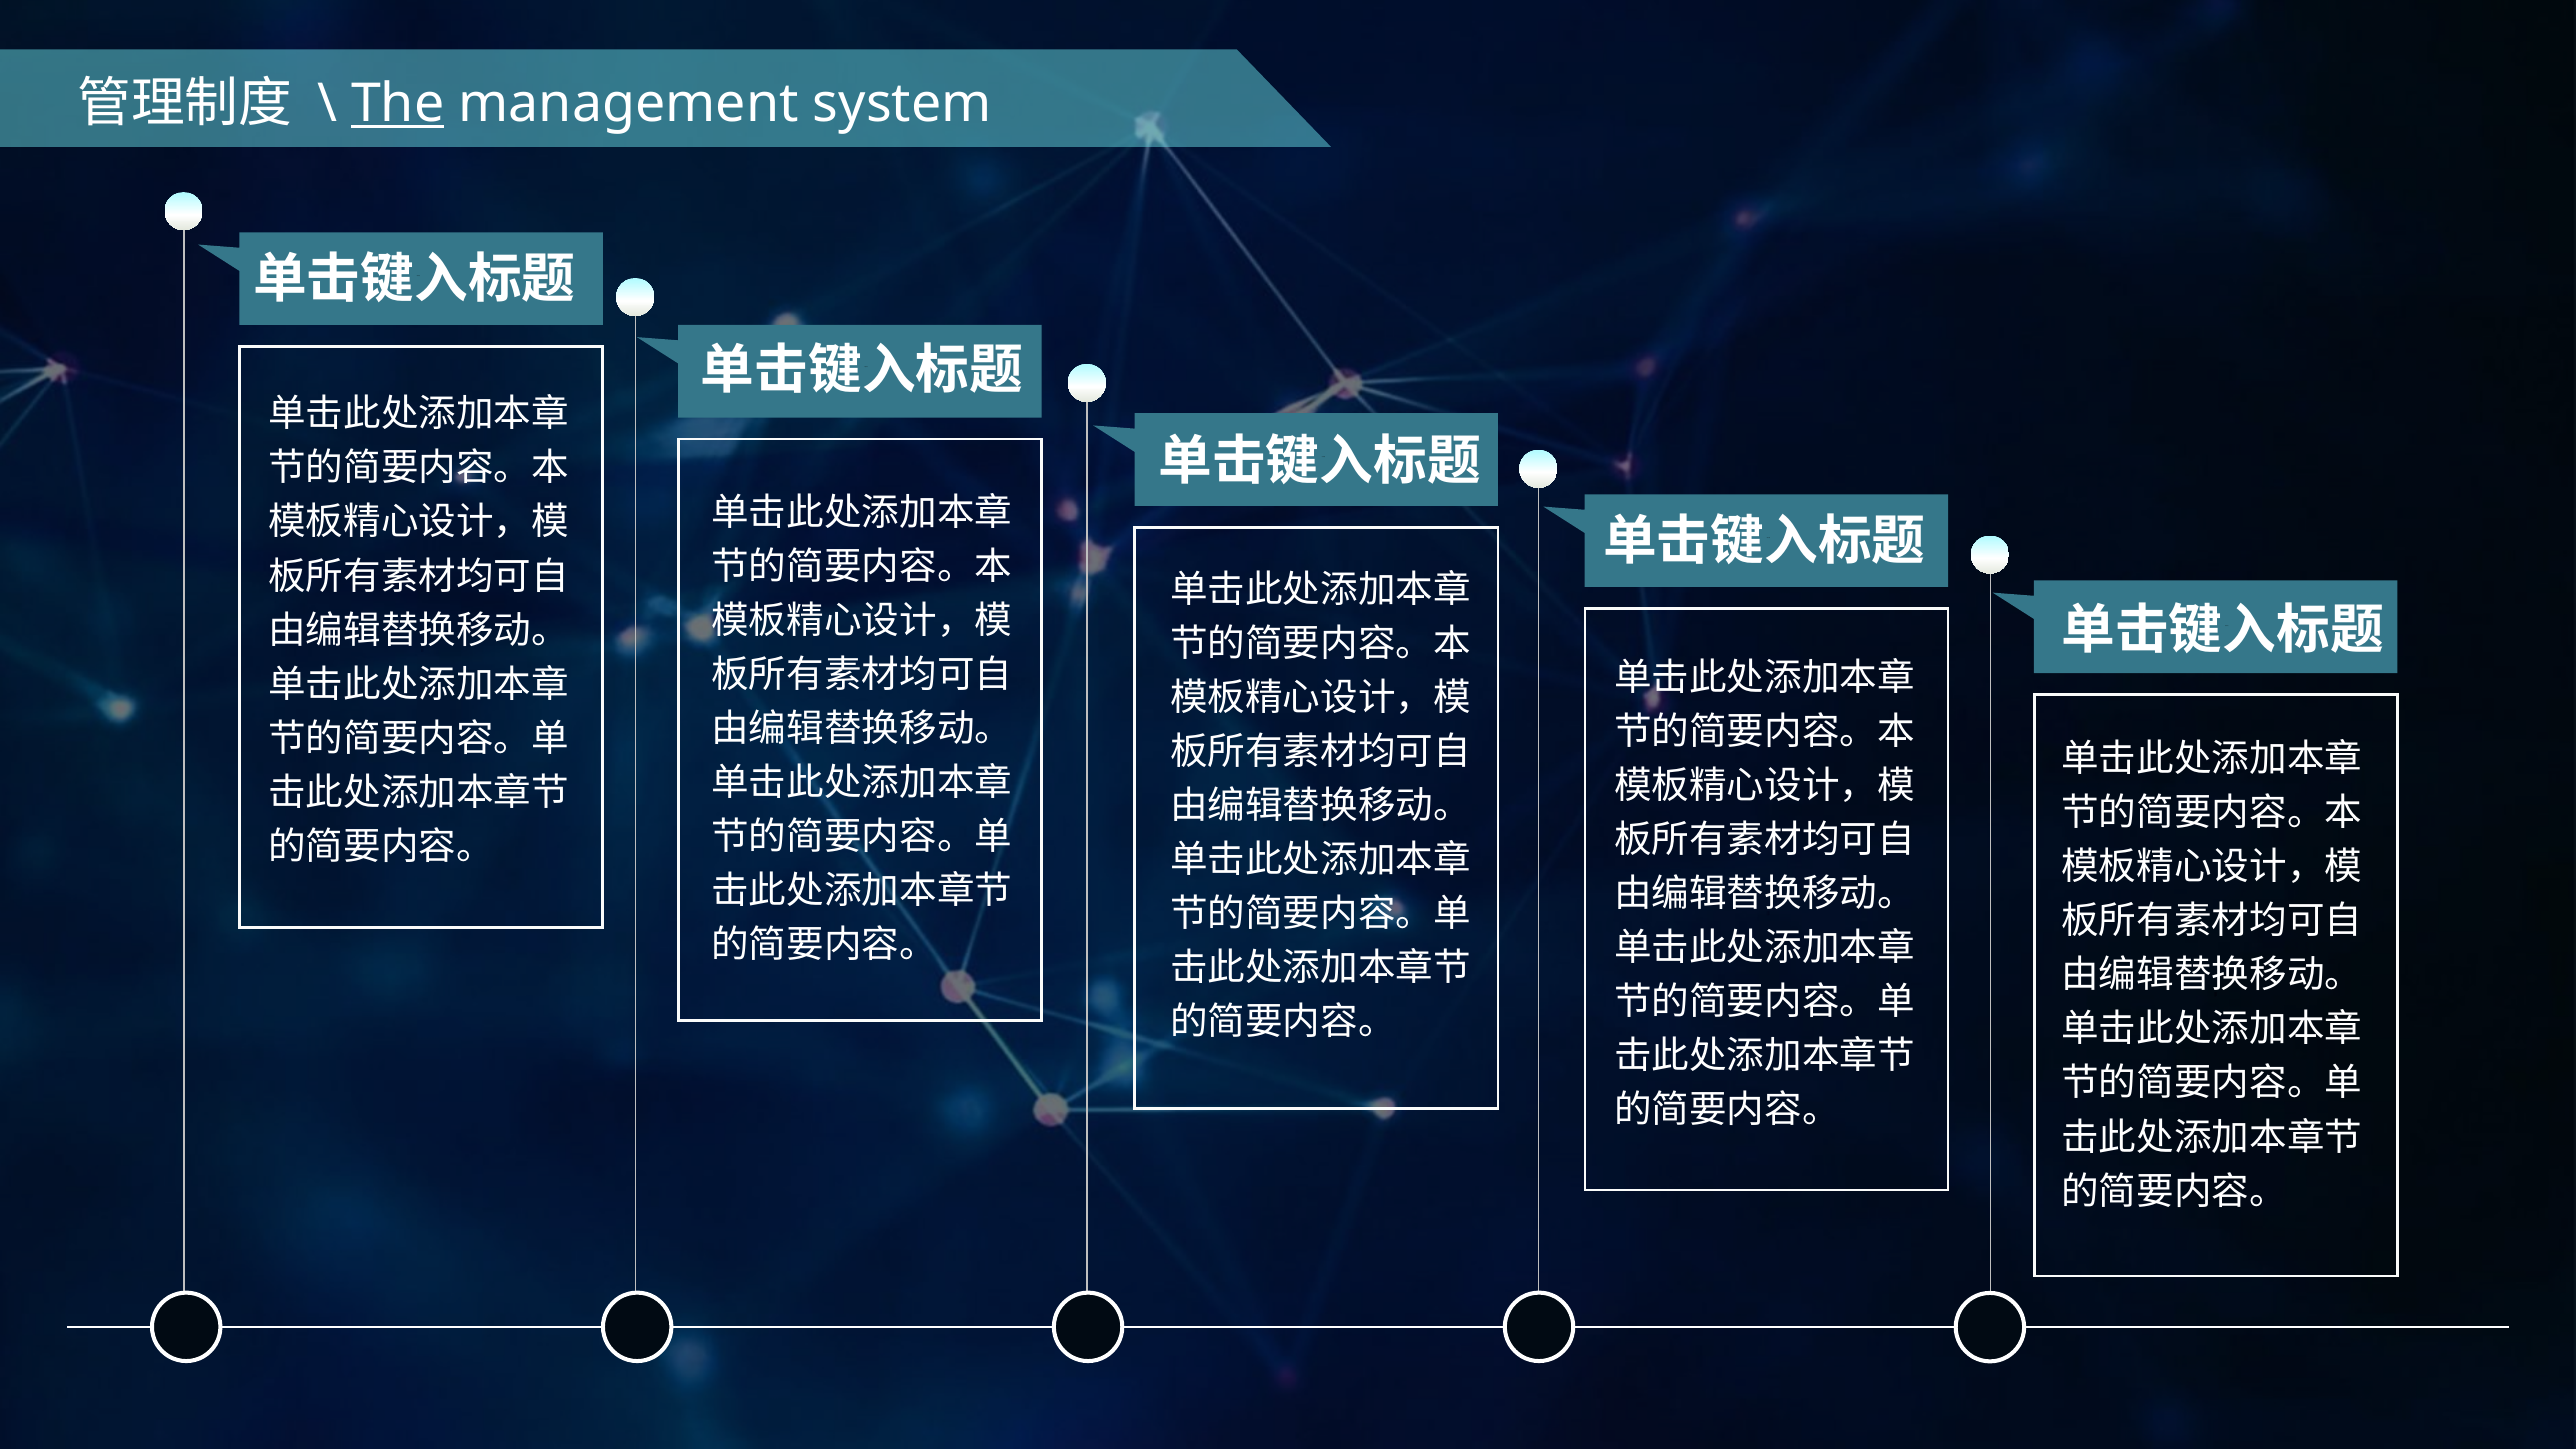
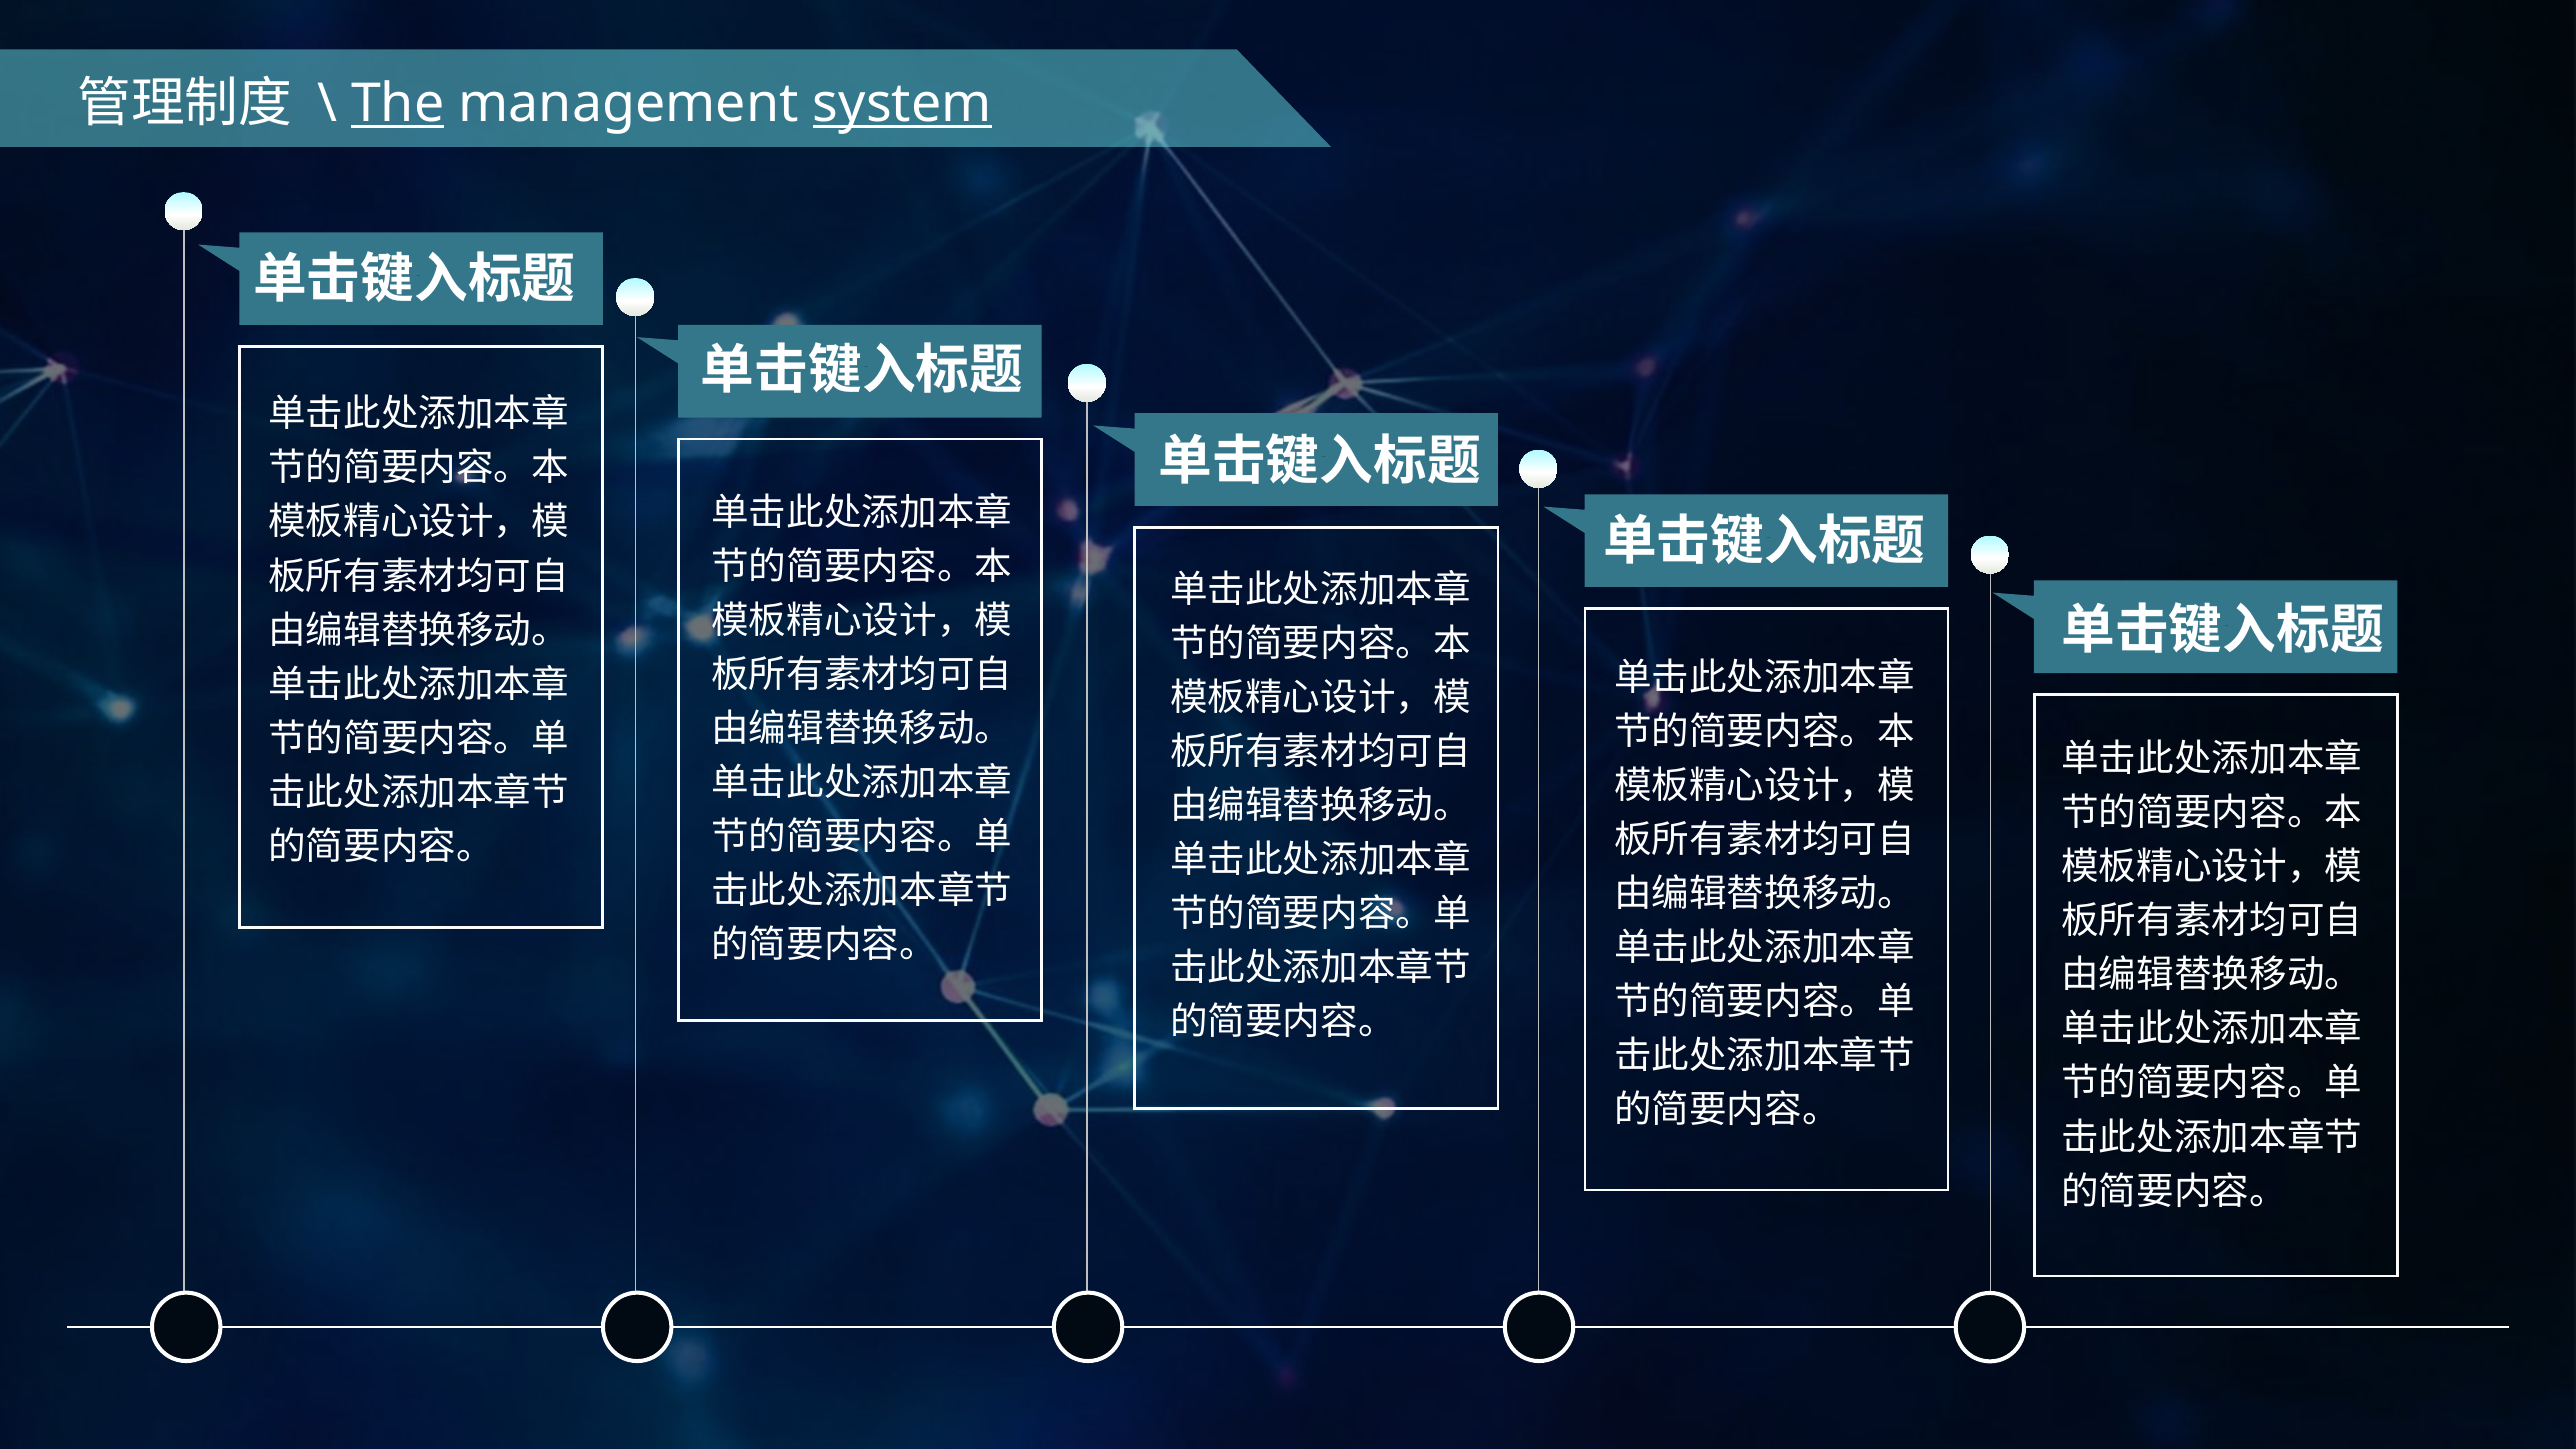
system underline: none -> present
